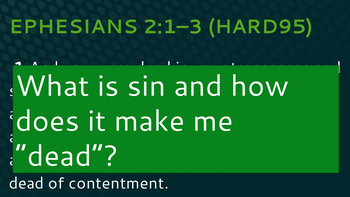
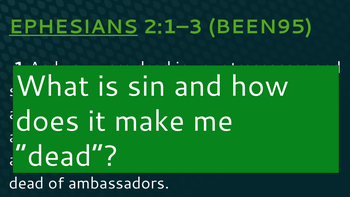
EPHESIANS underline: none -> present
HARD95: HARD95 -> BEEN95
contentment: contentment -> ambassadors
